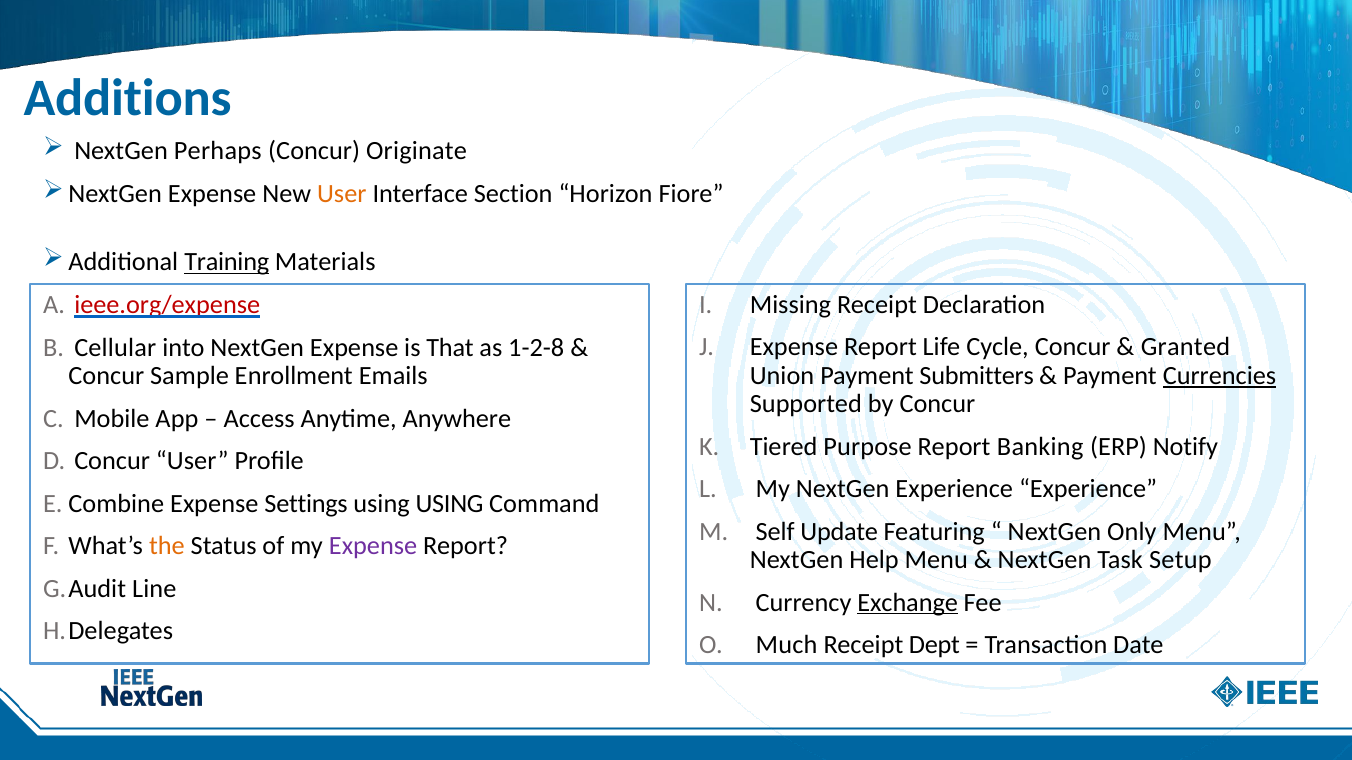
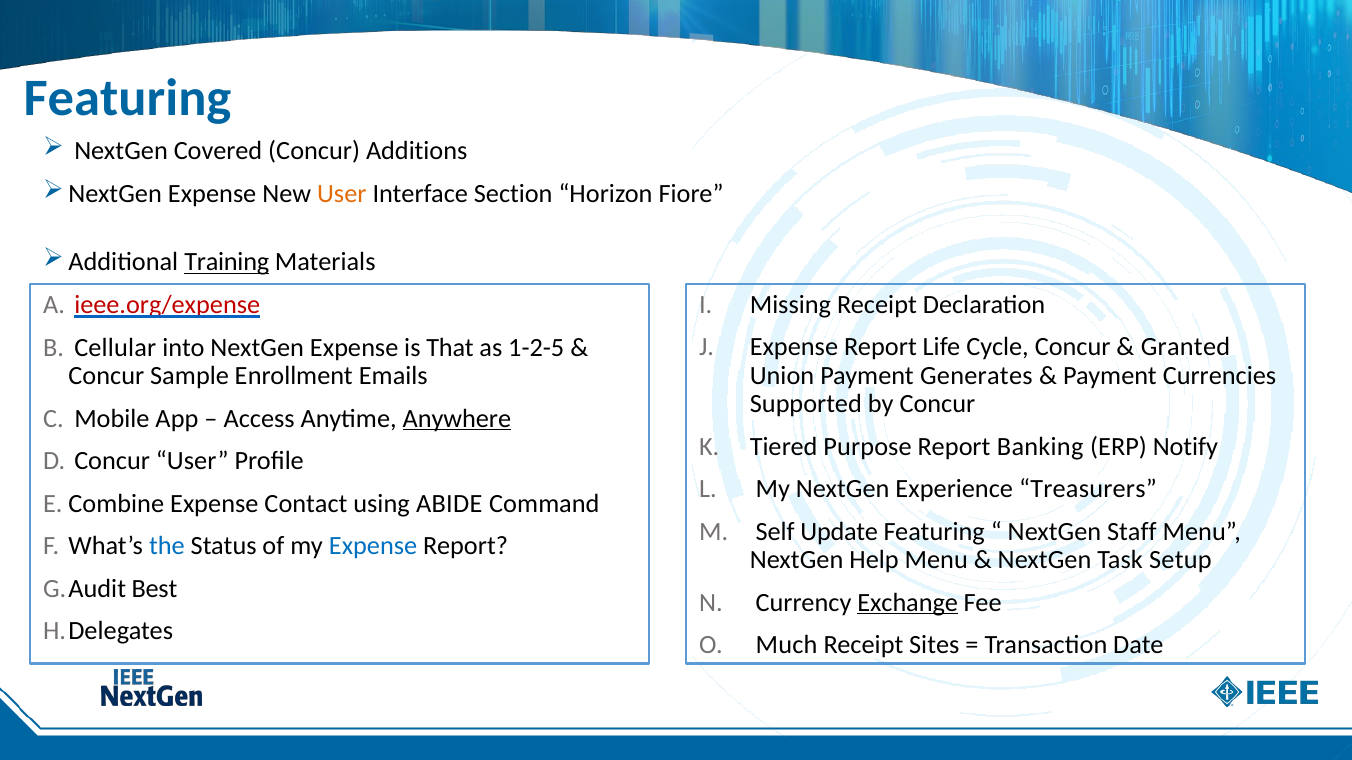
Additions at (128, 99): Additions -> Featuring
Perhaps: Perhaps -> Covered
Originate: Originate -> Additions
1-2-8: 1-2-8 -> 1-2-5
Submitters: Submitters -> Generates
Currencies underline: present -> none
Anywhere underline: none -> present
Experience Experience: Experience -> Treasurers
Settings: Settings -> Contact
using USING: USING -> ABIDE
Only: Only -> Staff
the colour: orange -> blue
Expense at (373, 546) colour: purple -> blue
Line: Line -> Best
Dept: Dept -> Sites
